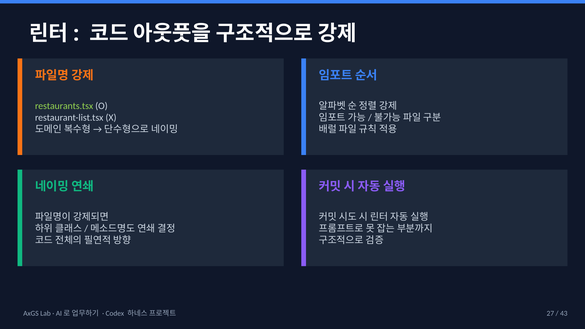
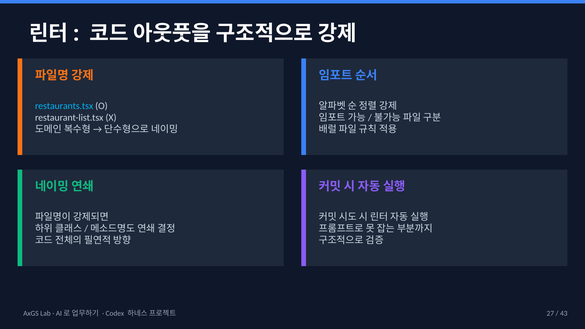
restaurants.tsx colour: light green -> light blue
